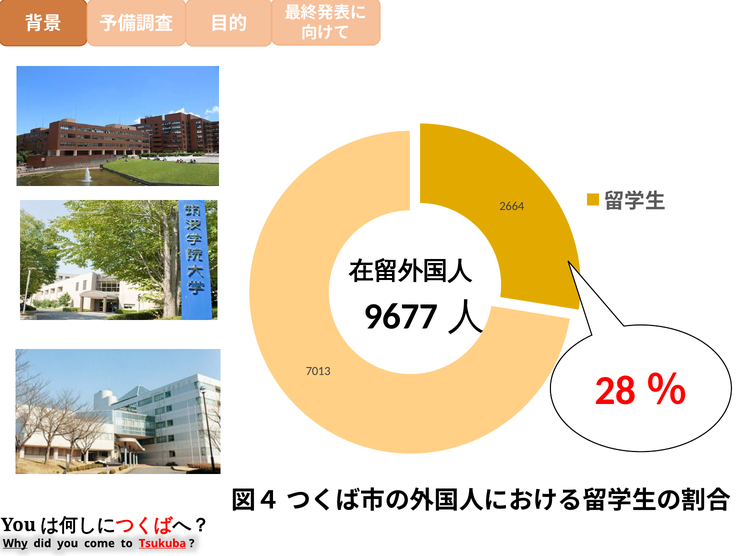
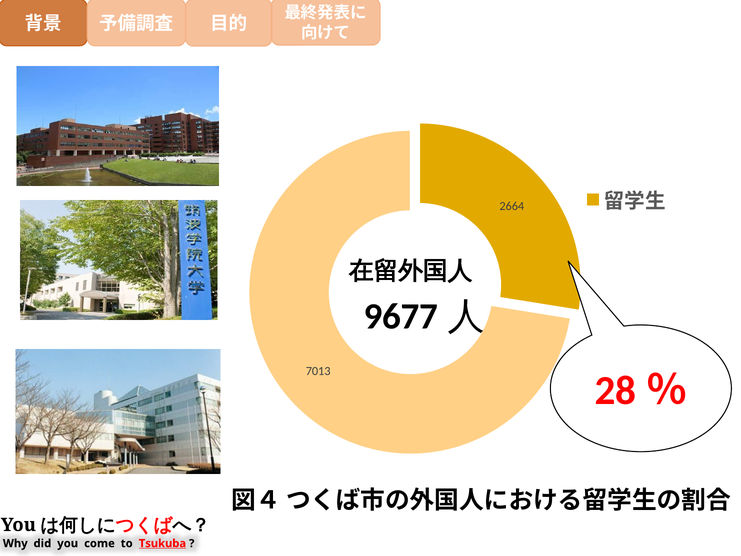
Why underline: present -> none
